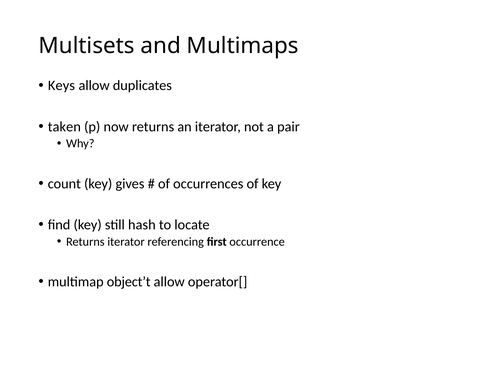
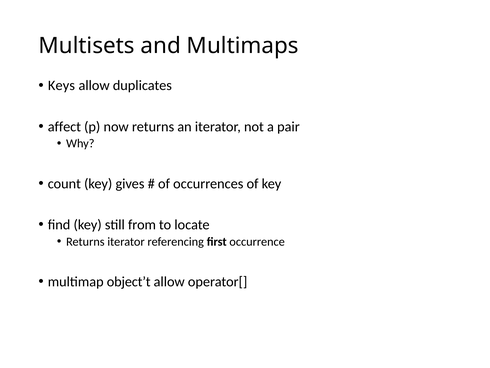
taken: taken -> affect
hash: hash -> from
